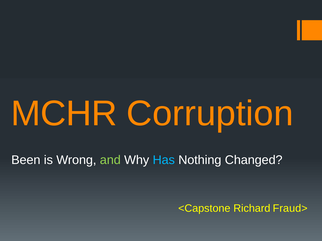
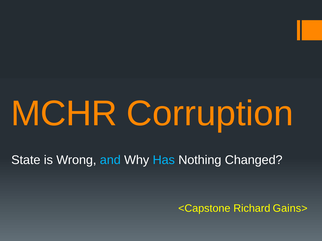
Been: Been -> State
and colour: light green -> light blue
Fraud>: Fraud> -> Gains>
